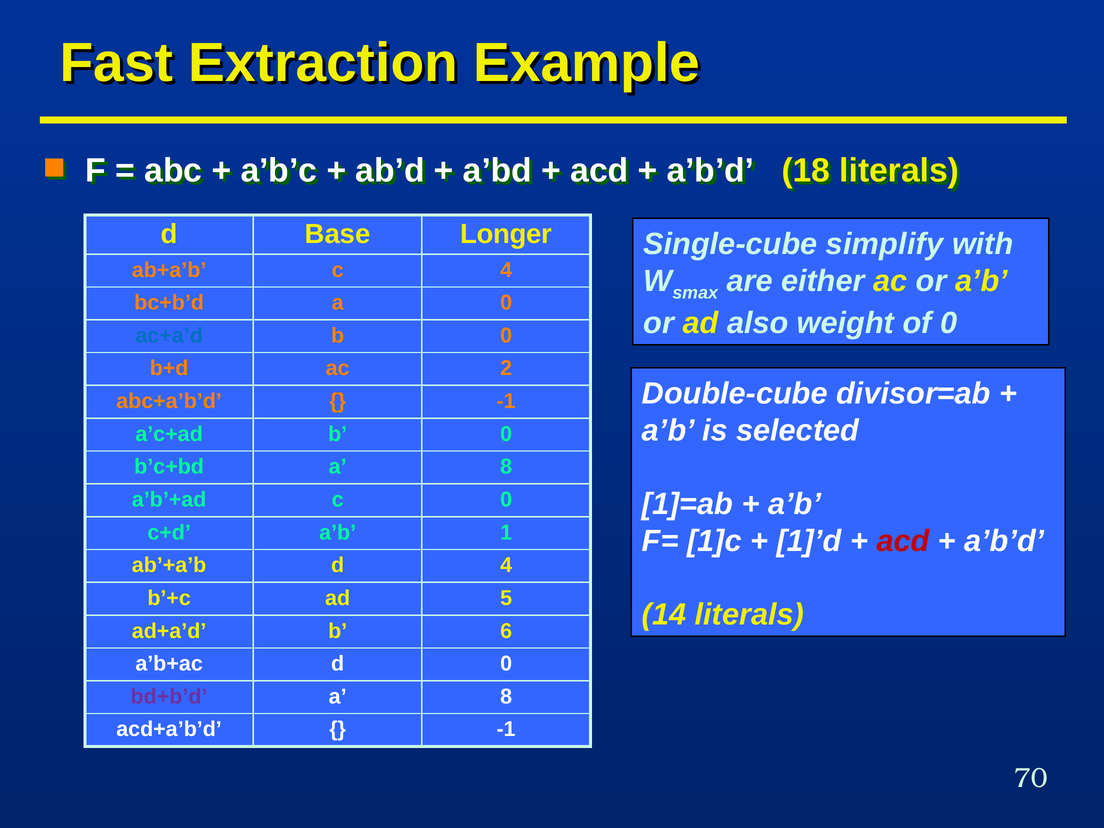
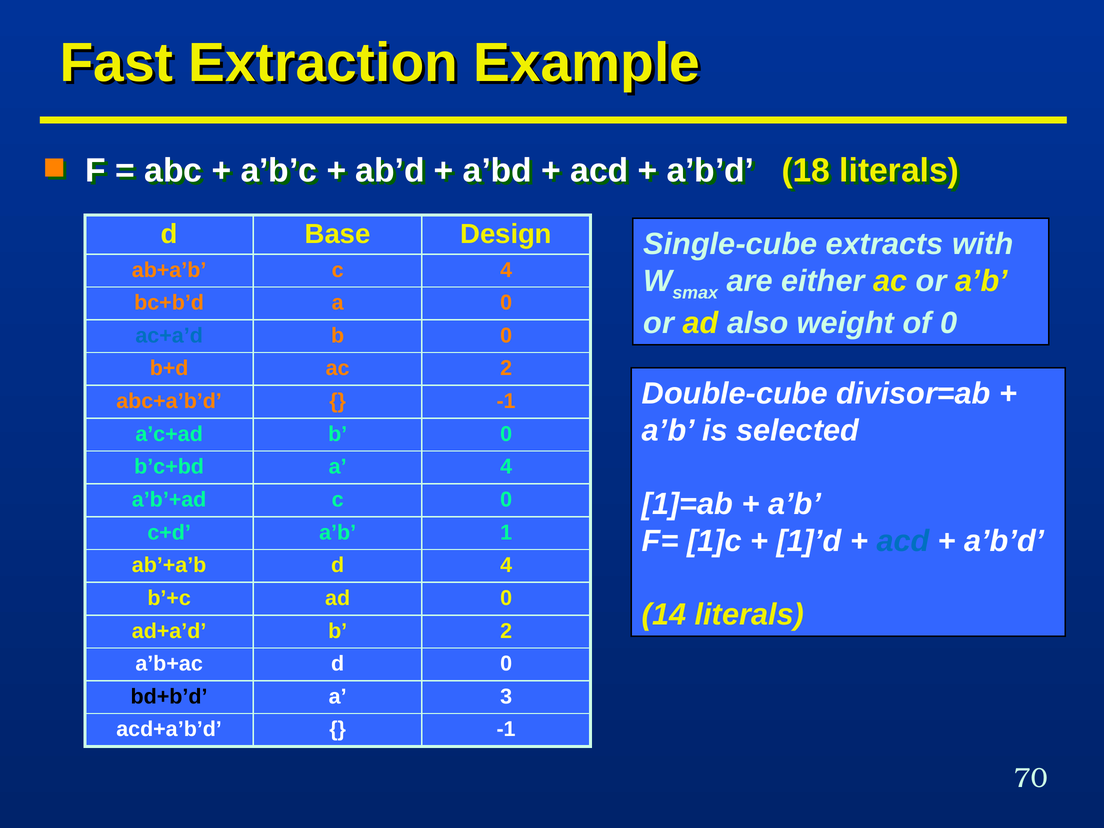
Longer: Longer -> Design
simplify: simplify -> extracts
b’c+bd a 8: 8 -> 4
acd at (903, 541) colour: red -> blue
ad 5: 5 -> 0
b 6: 6 -> 2
bd+b’d colour: purple -> black
8 at (506, 697): 8 -> 3
